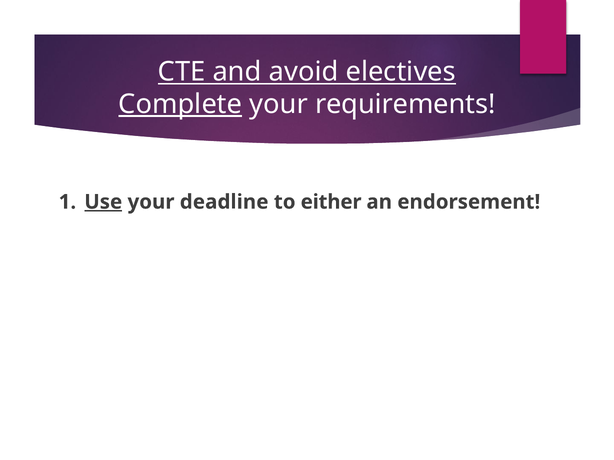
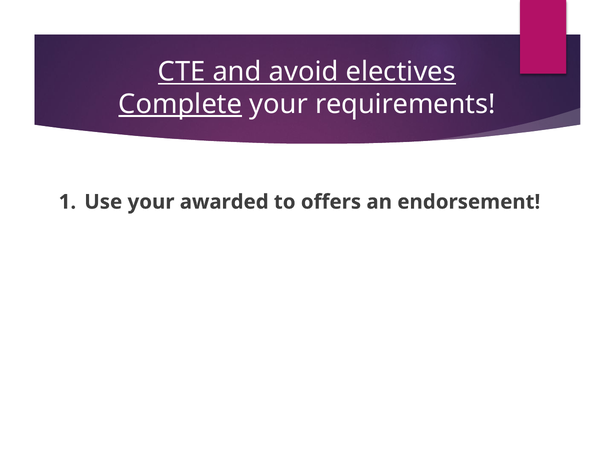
Use underline: present -> none
deadline: deadline -> awarded
either: either -> offers
